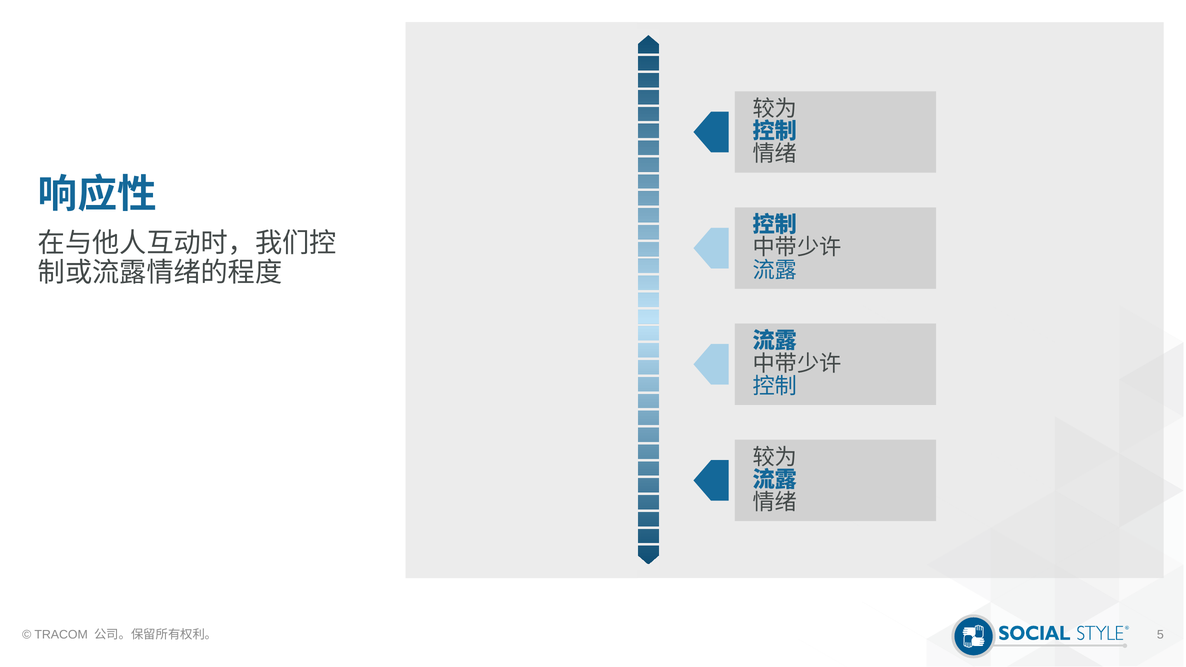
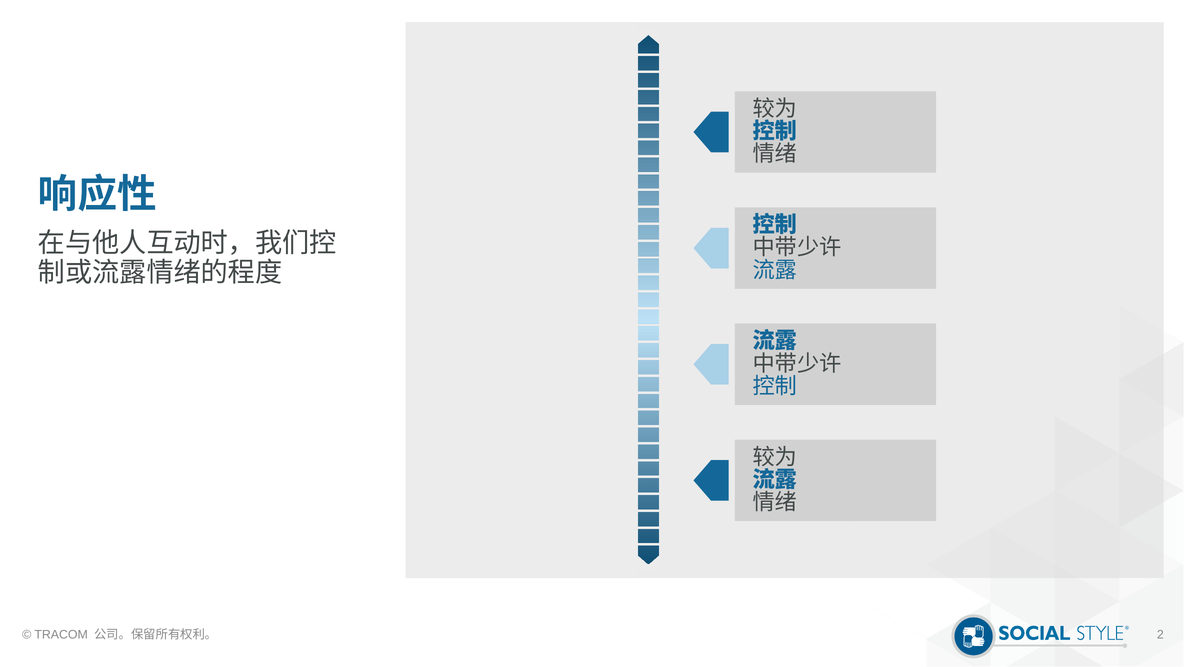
5: 5 -> 2
